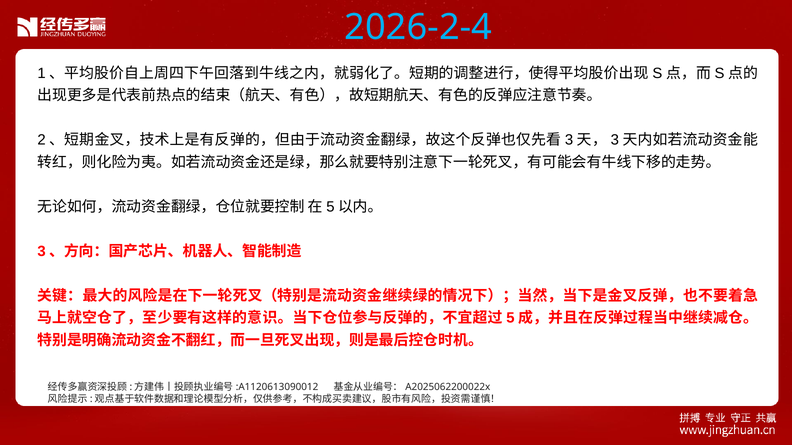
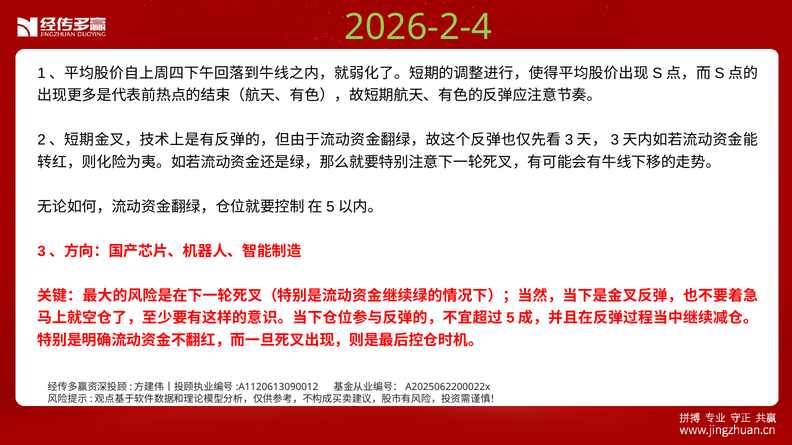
2026-2-4 colour: light blue -> light green
